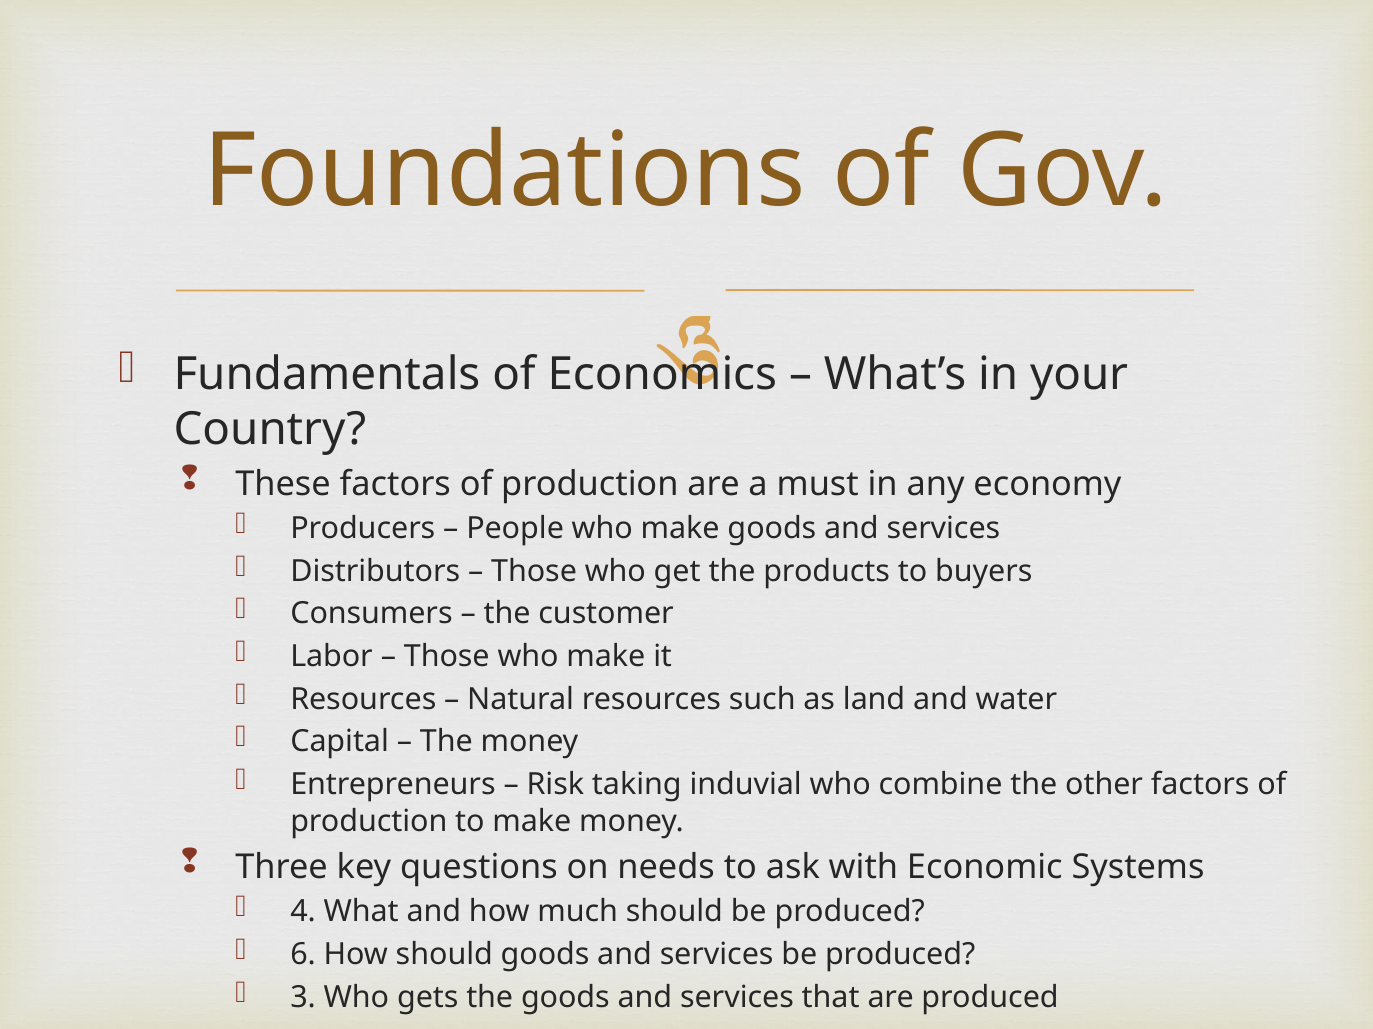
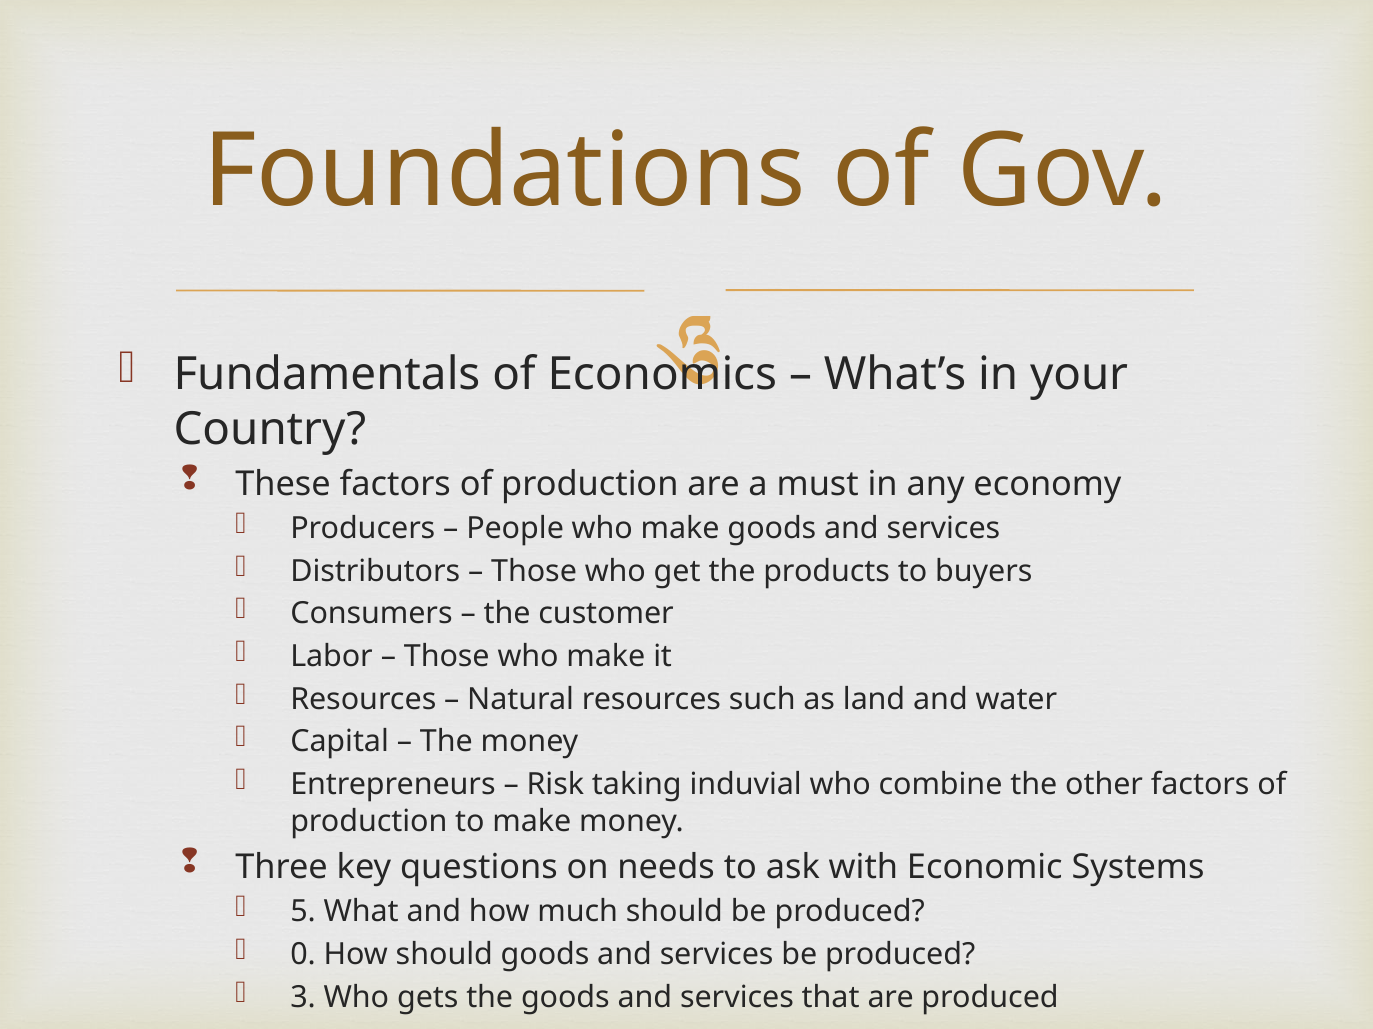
4: 4 -> 5
6: 6 -> 0
